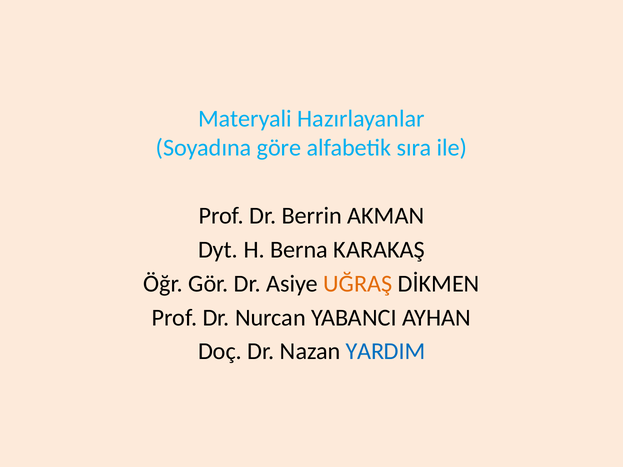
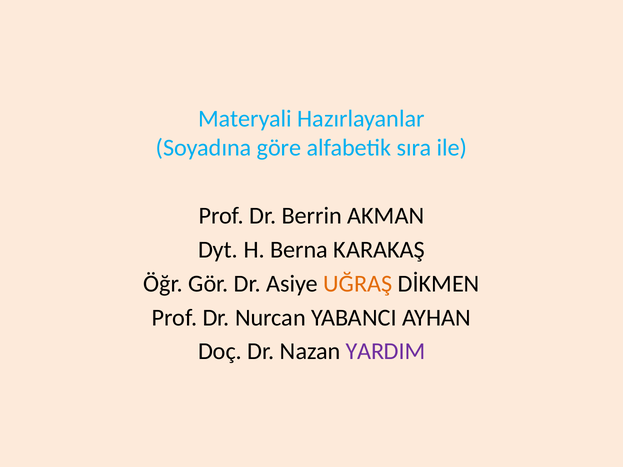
YARDIM colour: blue -> purple
